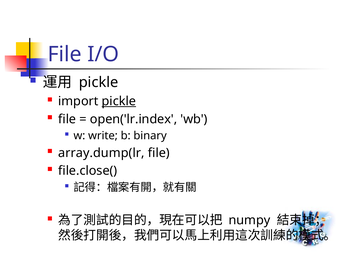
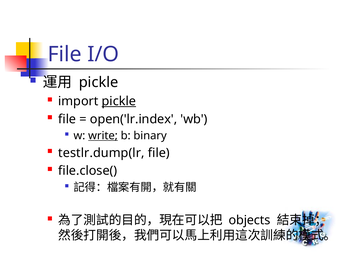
write underline: none -> present
array.dump(lr: array.dump(lr -> testlr.dump(lr
numpy: numpy -> objects
